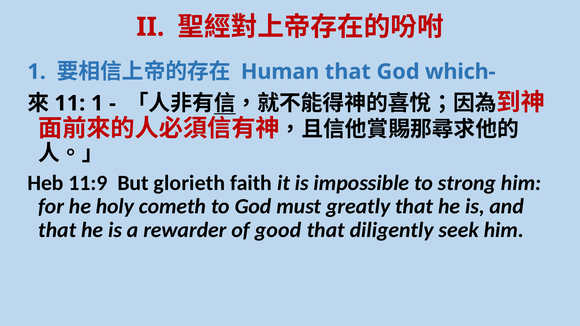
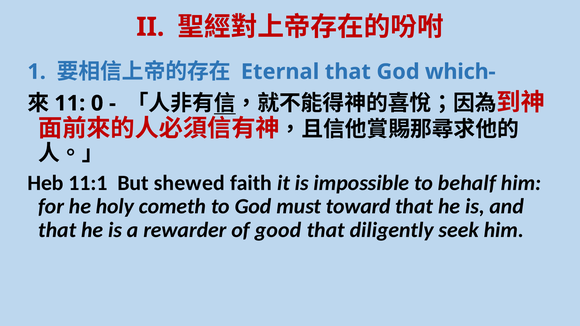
Human: Human -> Eternal
1 at (97, 103): 1 -> 0
11:9: 11:9 -> 11:1
glorieth: glorieth -> shewed
strong: strong -> behalf
greatly: greatly -> toward
